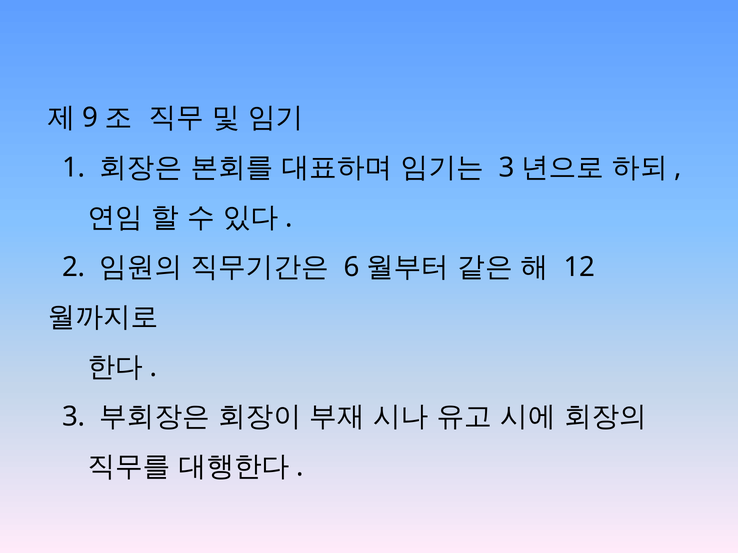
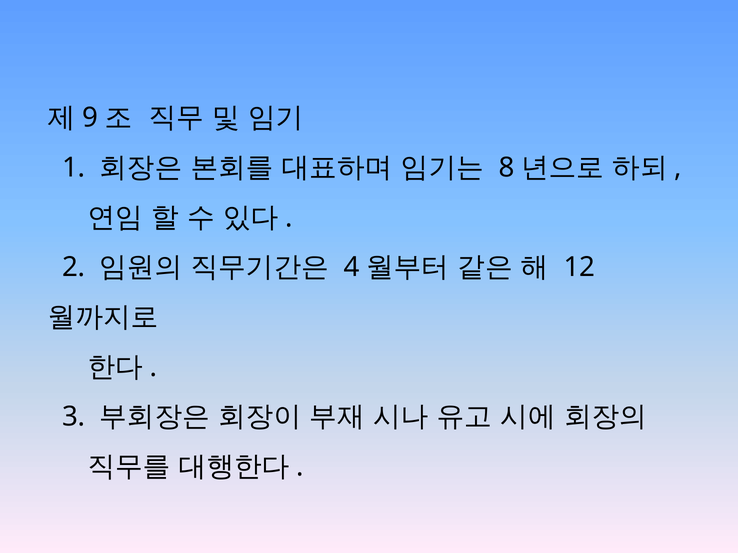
3 at (507, 168): 3 -> 8
6: 6 -> 4
